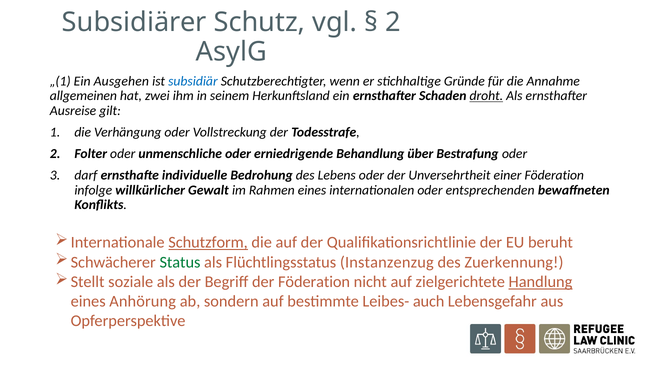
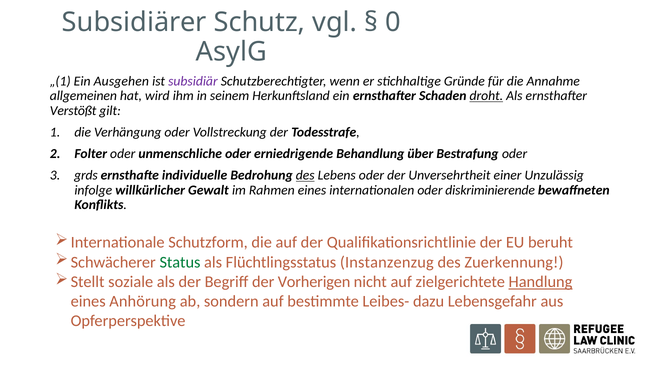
2 at (393, 22): 2 -> 0
subsidiär colour: blue -> purple
zwei: zwei -> wird
Ausreise: Ausreise -> Verstößt
darf: darf -> grds
des at (305, 175) underline: none -> present
einer Föderation: Föderation -> Unzulässig
entsprechenden: entsprechenden -> diskriminierende
Schutzform underline: present -> none
der Föderation: Föderation -> Vorherigen
auch: auch -> dazu
